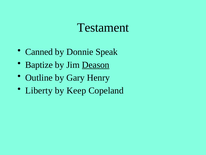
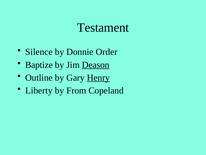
Canned: Canned -> Silence
Speak: Speak -> Order
Henry underline: none -> present
Keep: Keep -> From
